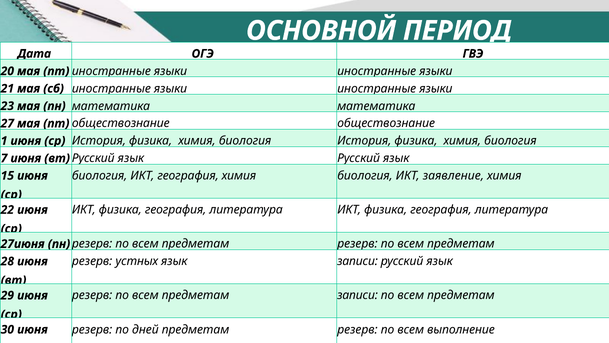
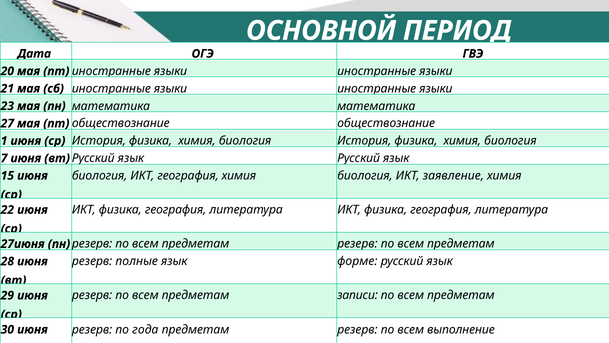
устных: устных -> полные
язык записи: записи -> форме
дней: дней -> года
